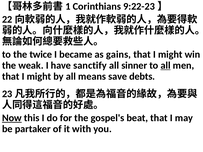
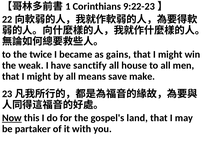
sinner: sinner -> house
all at (166, 65) underline: present -> none
debts: debts -> make
beat: beat -> land
